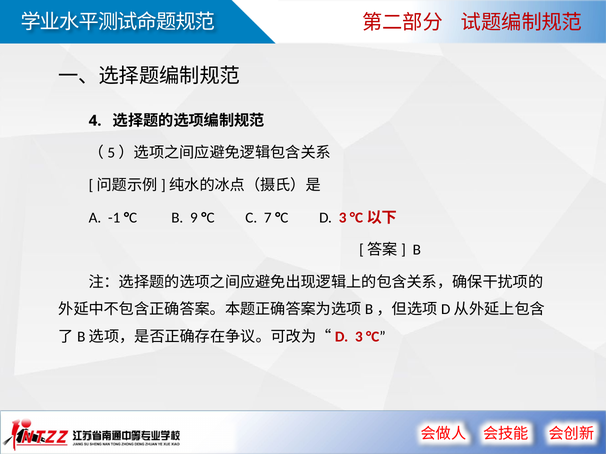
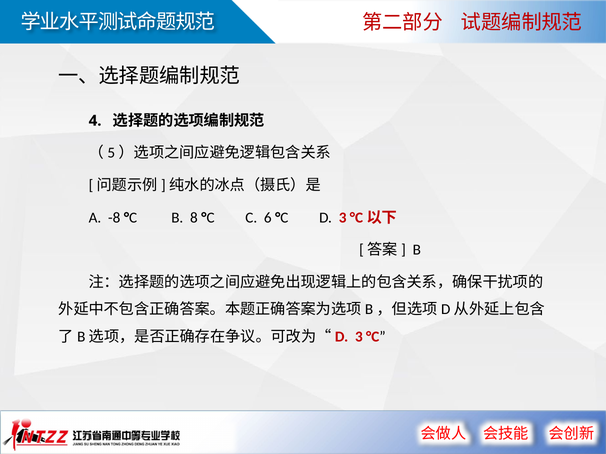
-1: -1 -> -8
9: 9 -> 8
7: 7 -> 6
